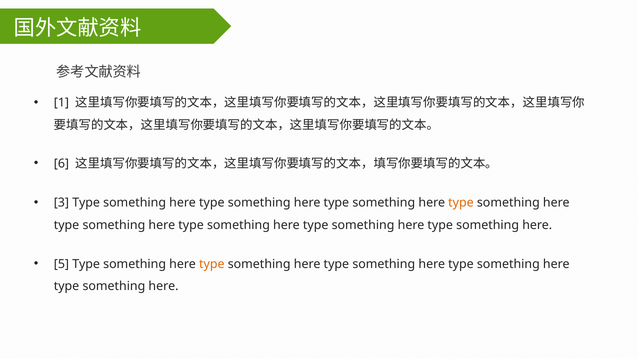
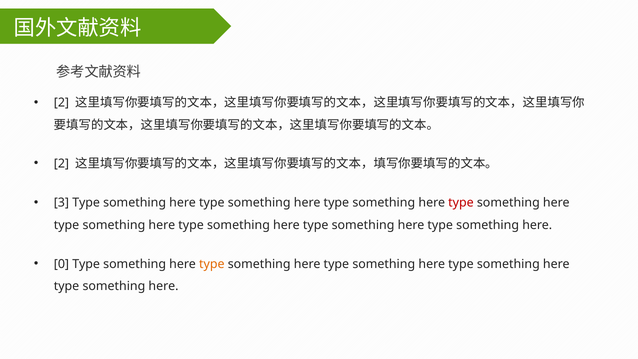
1 at (61, 103): 1 -> 2
6 at (61, 163): 6 -> 2
type at (461, 203) colour: orange -> red
5: 5 -> 0
